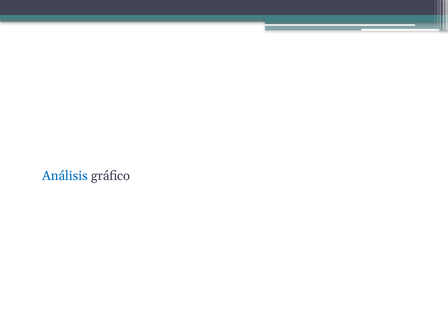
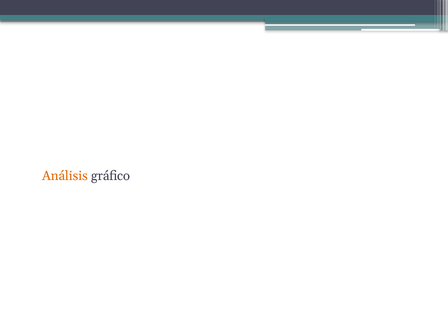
Análisis colour: blue -> orange
